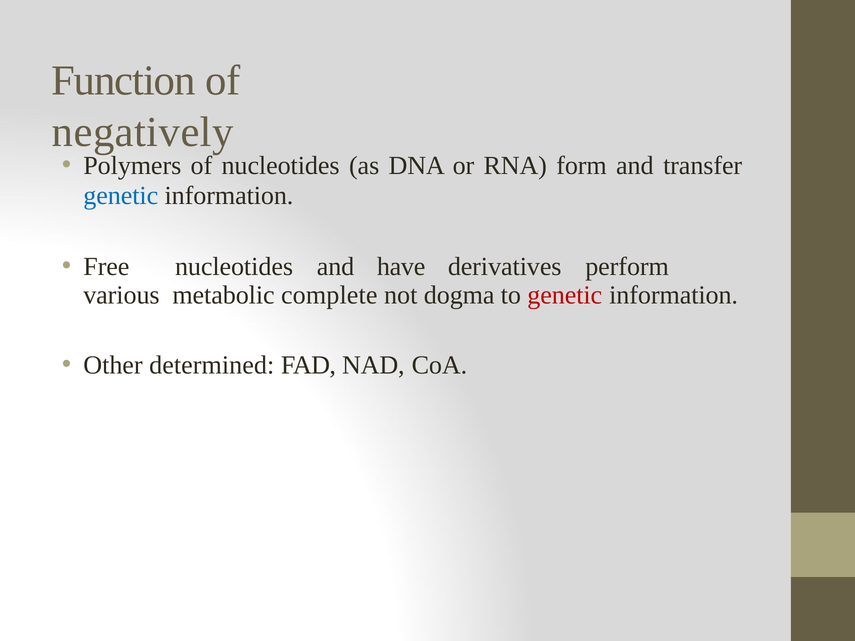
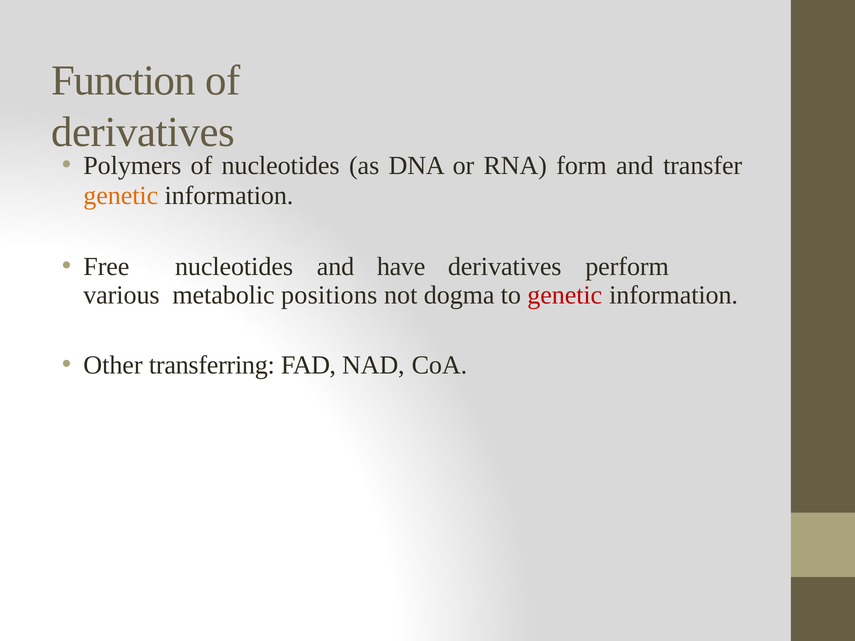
negatively at (143, 132): negatively -> derivatives
genetic at (121, 196) colour: blue -> orange
complete: complete -> positions
determined: determined -> transferring
